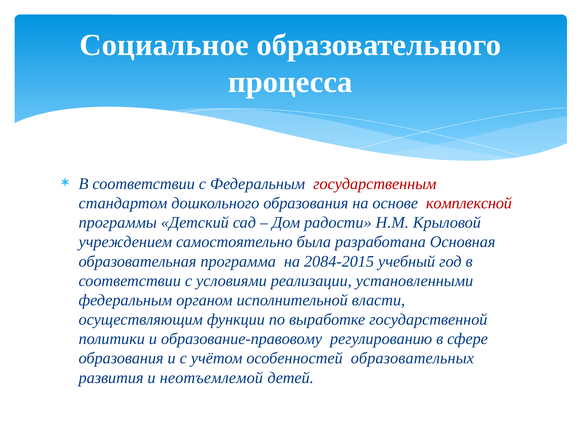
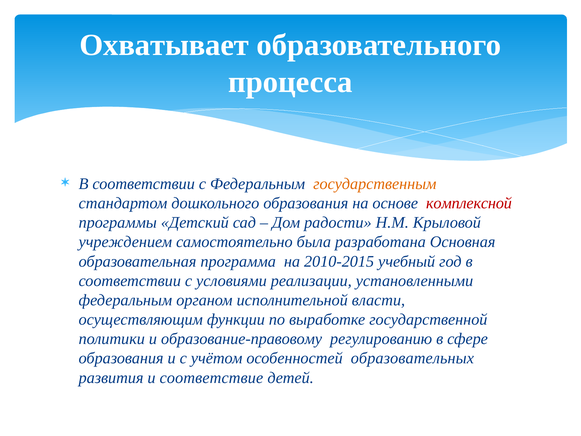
Социальное: Социальное -> Охватывает
государственным colour: red -> orange
2084-2015: 2084-2015 -> 2010-2015
неотъемлемой: неотъемлемой -> соответствие
